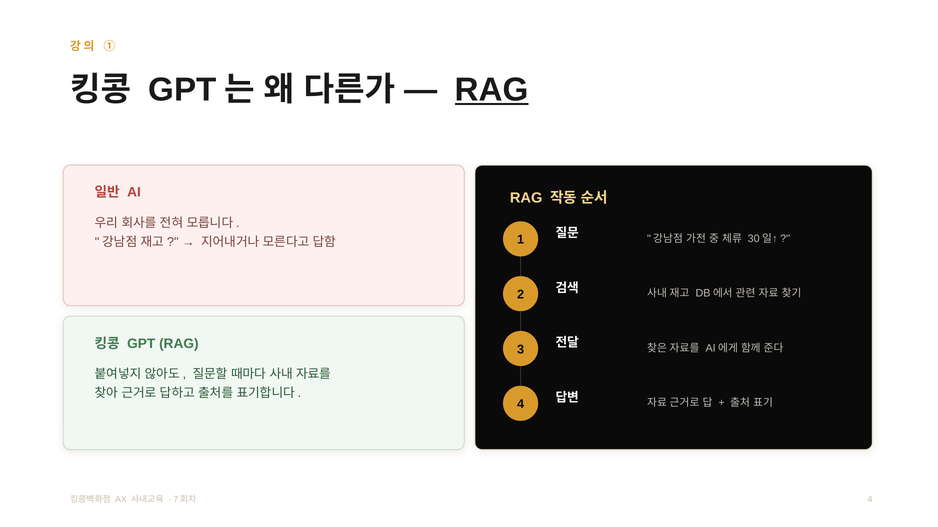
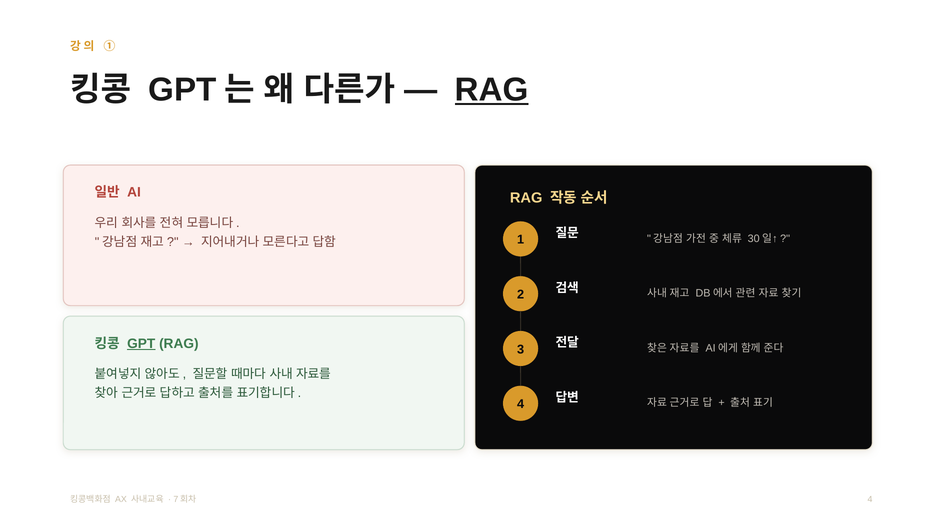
GPT at (141, 344) underline: none -> present
